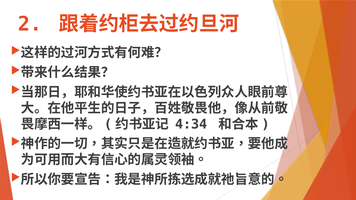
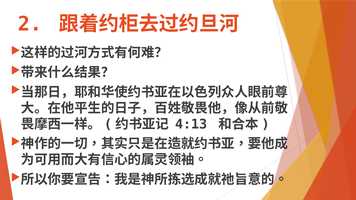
4:34: 4:34 -> 4:13
